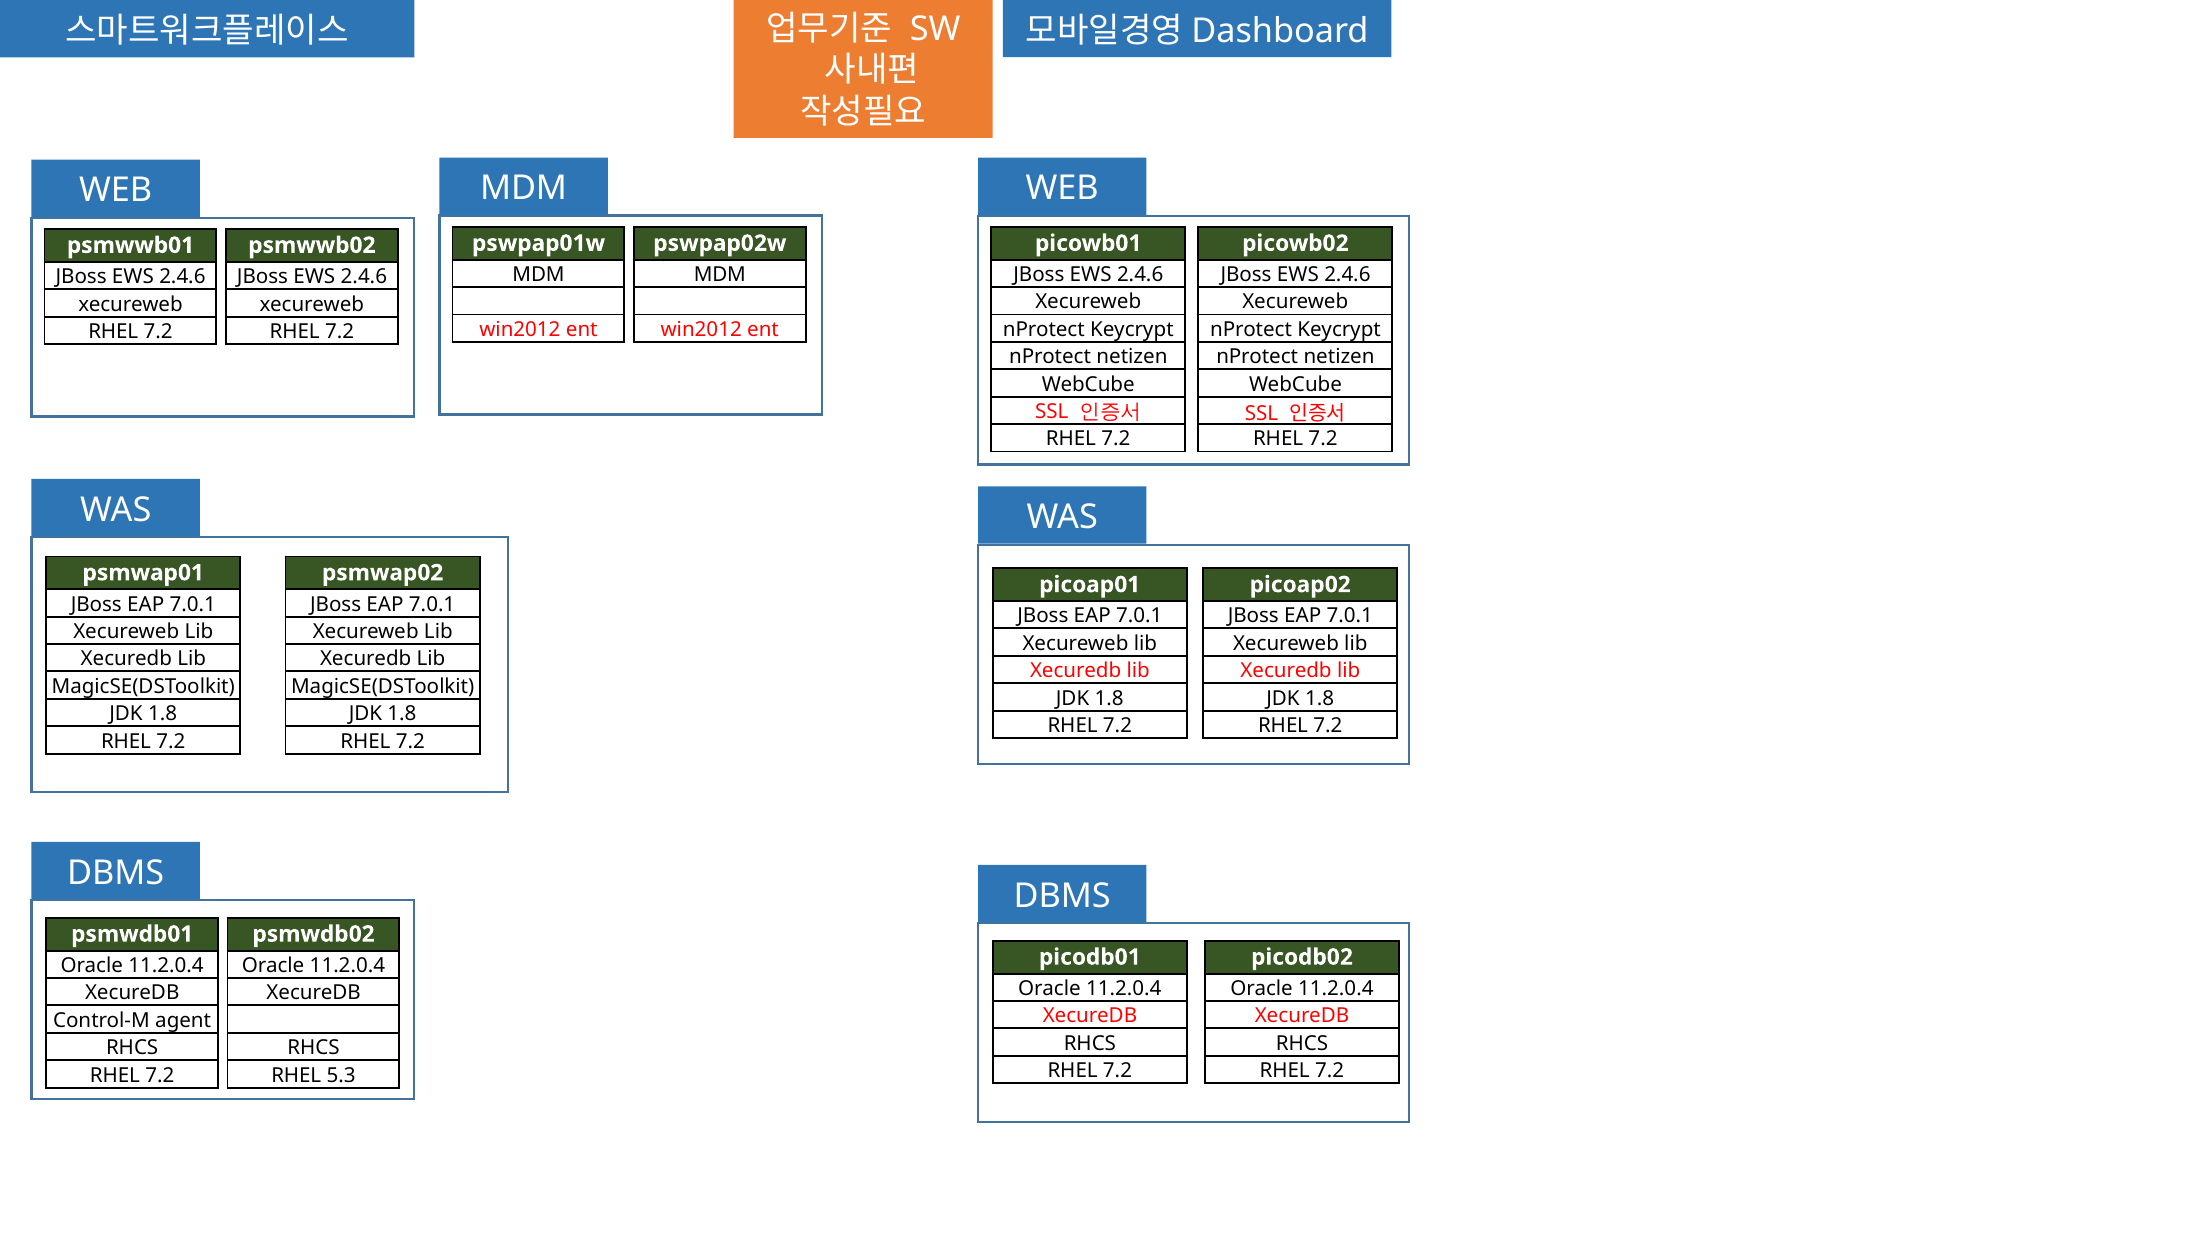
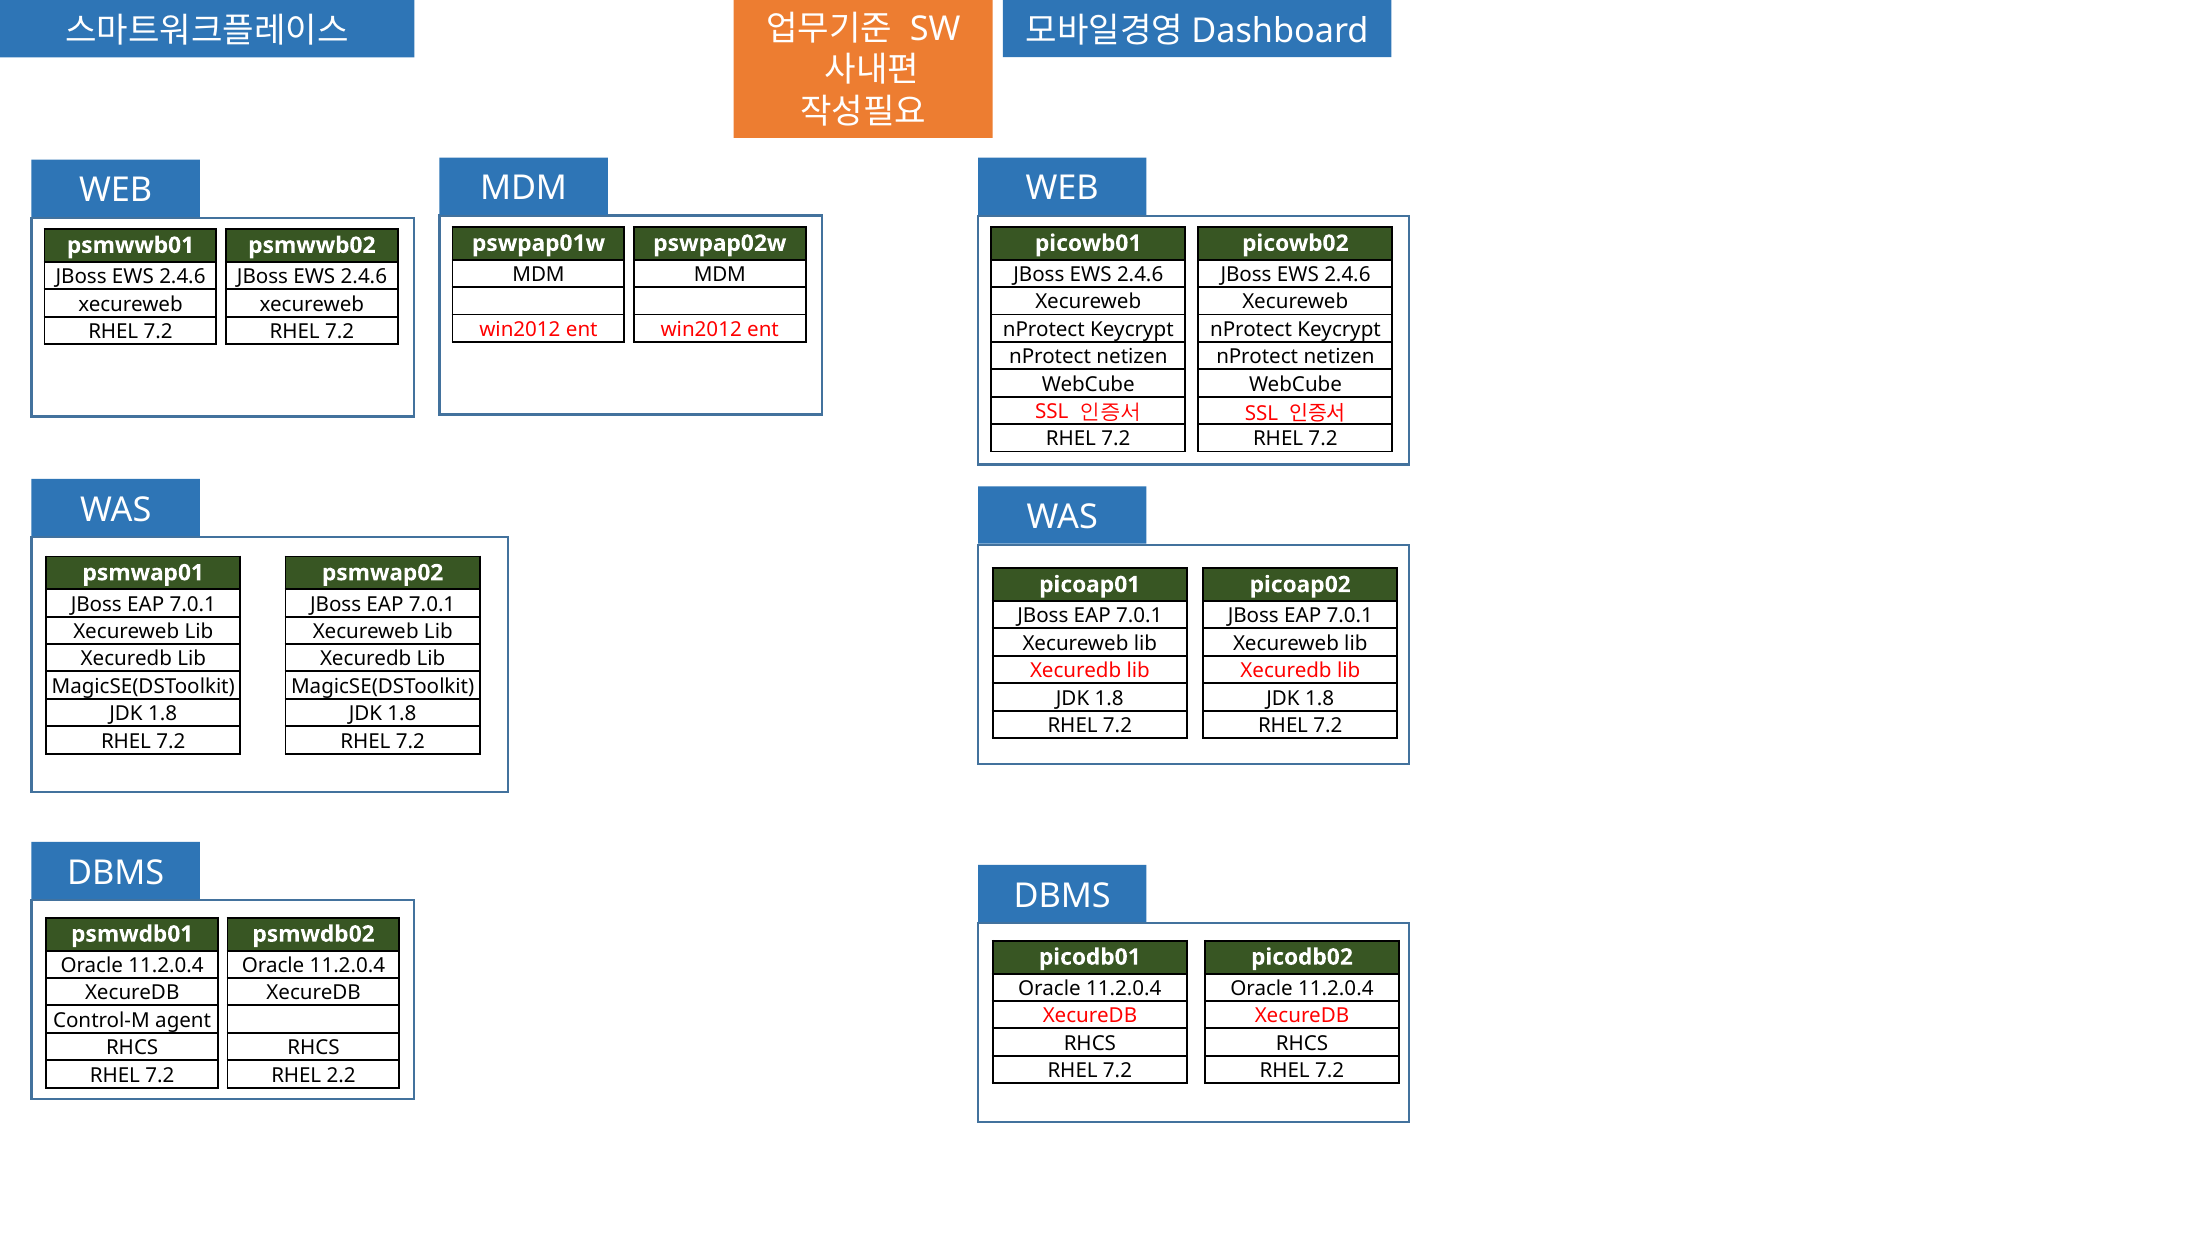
5.3: 5.3 -> 2.2
